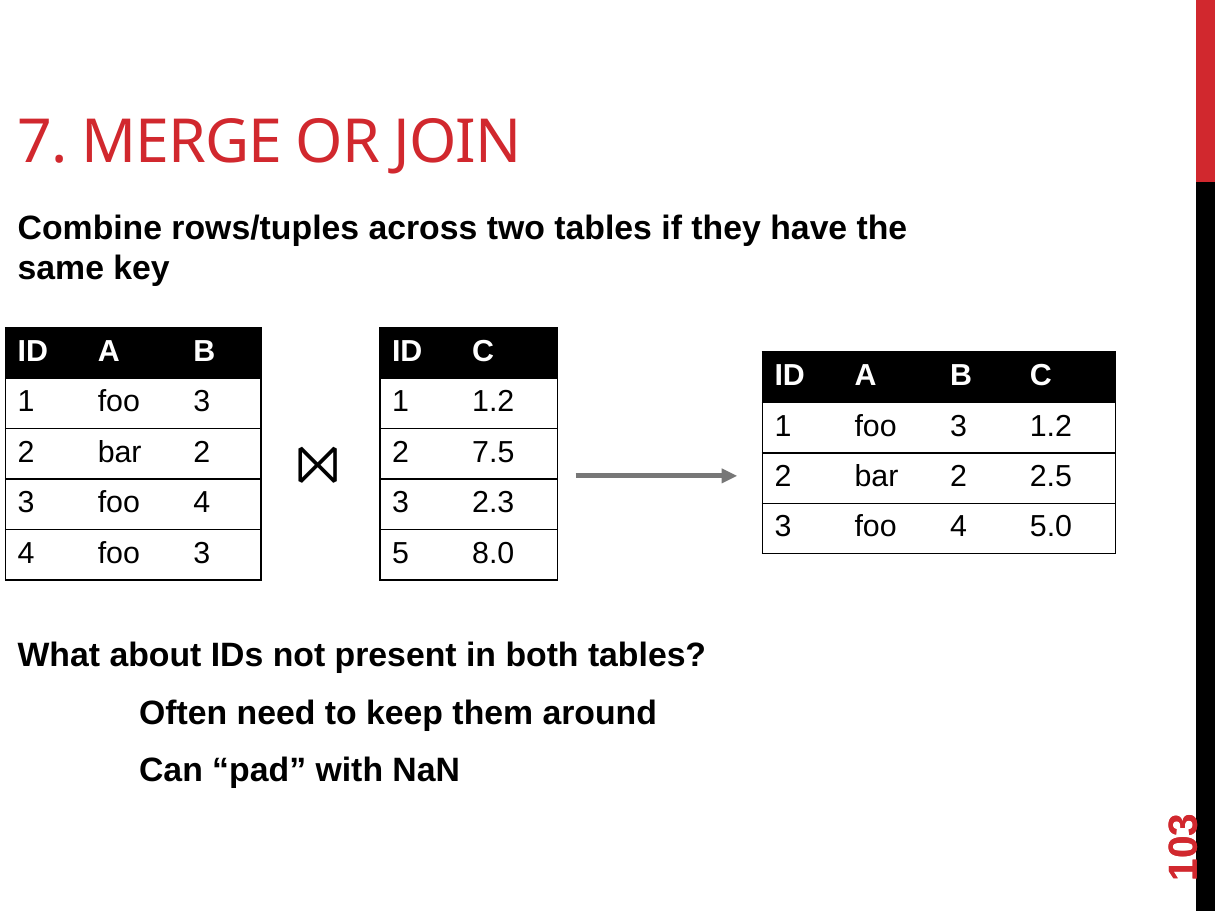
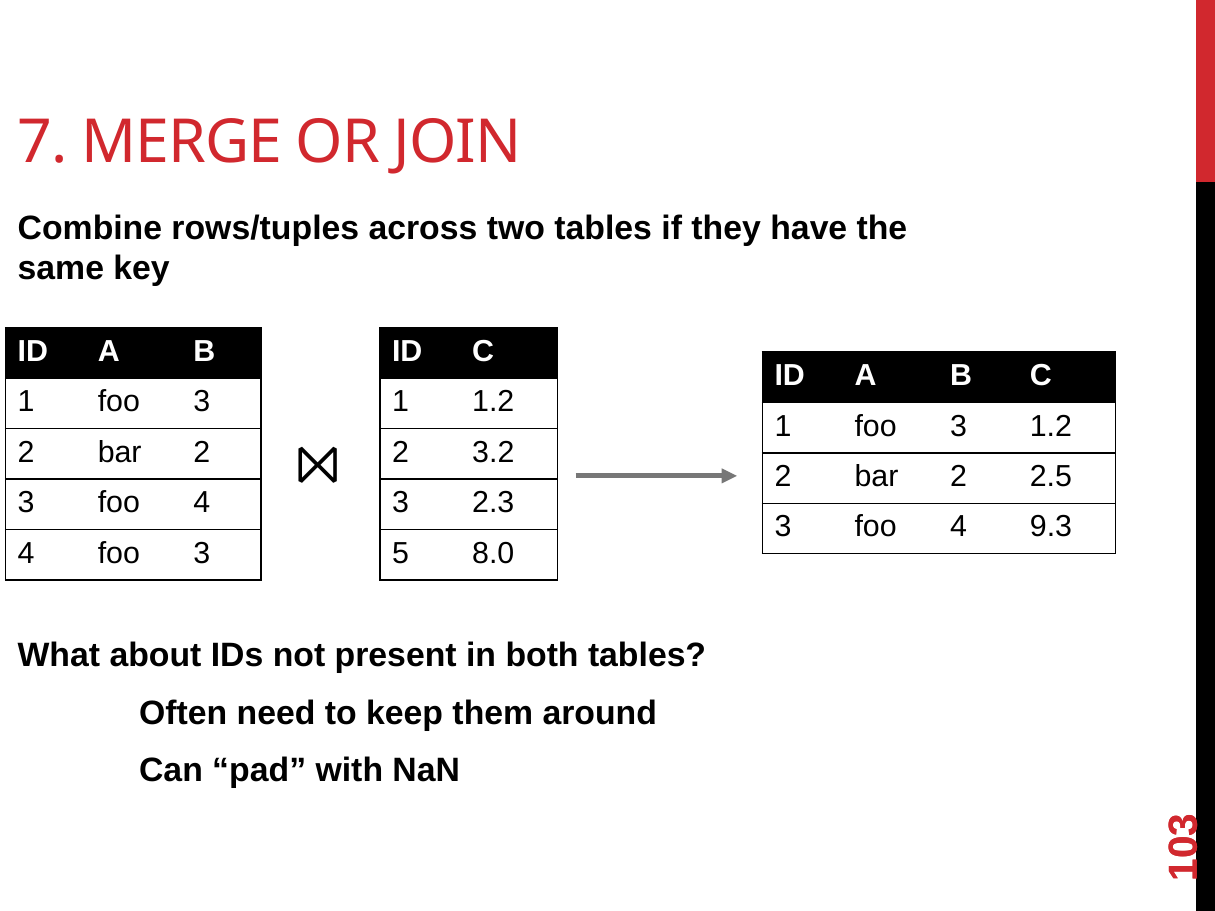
7.5: 7.5 -> 3.2
5.0: 5.0 -> 9.3
